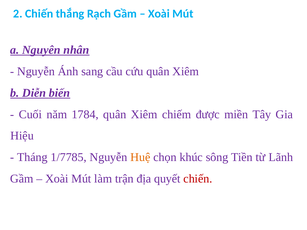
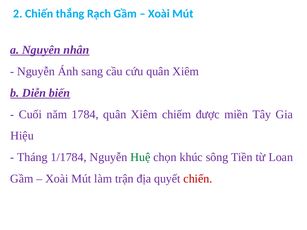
1/7785: 1/7785 -> 1/1784
Huệ colour: orange -> green
Lãnh: Lãnh -> Loan
